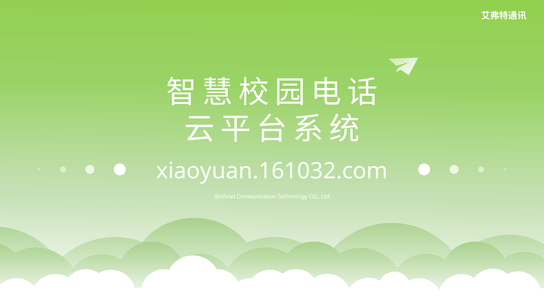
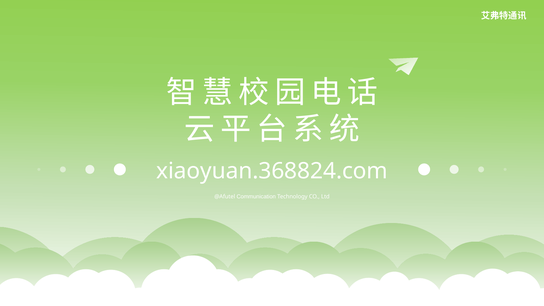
xiaoyuan.161032.com: xiaoyuan.161032.com -> xiaoyuan.368824.com
